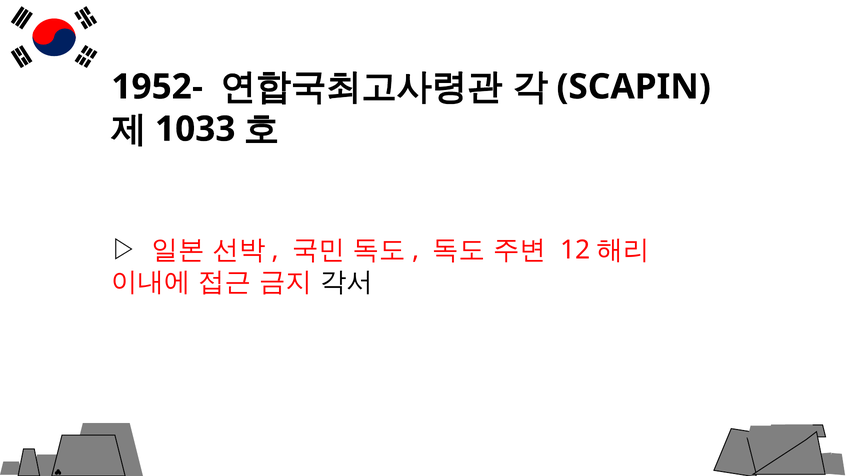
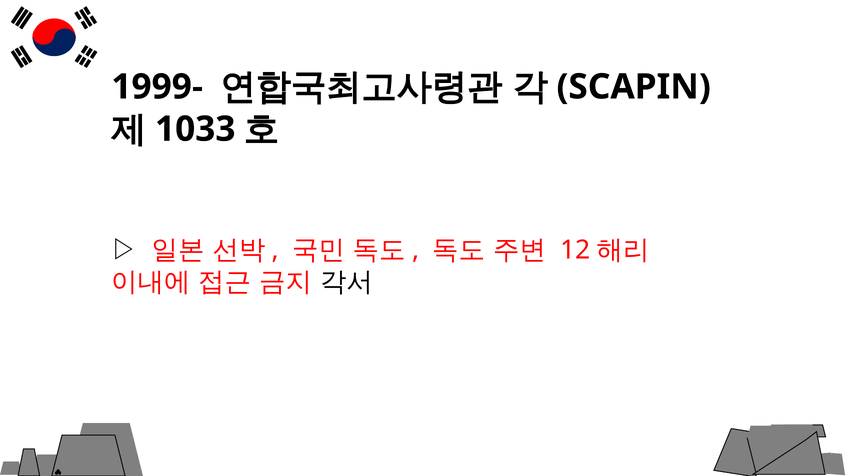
1952-: 1952- -> 1999-
